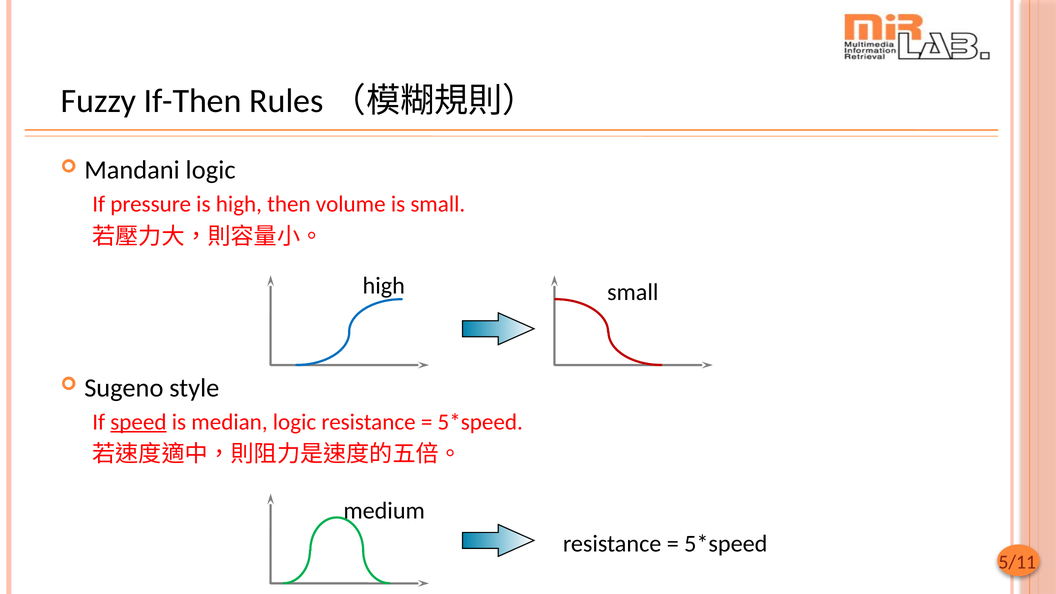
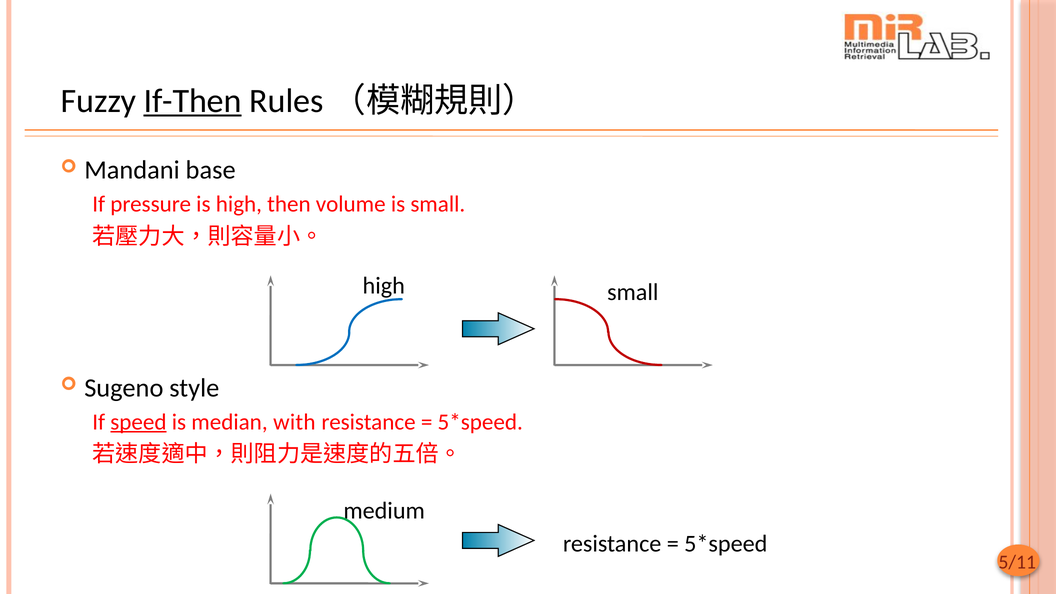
If-Then underline: none -> present
Mandani logic: logic -> base
median logic: logic -> with
